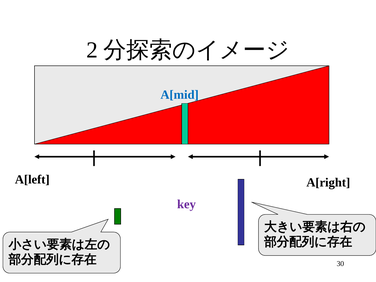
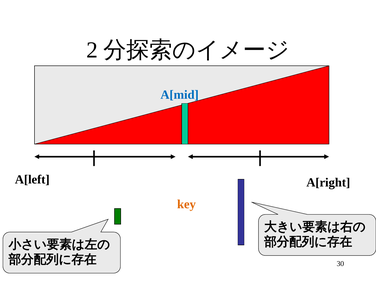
key colour: purple -> orange
